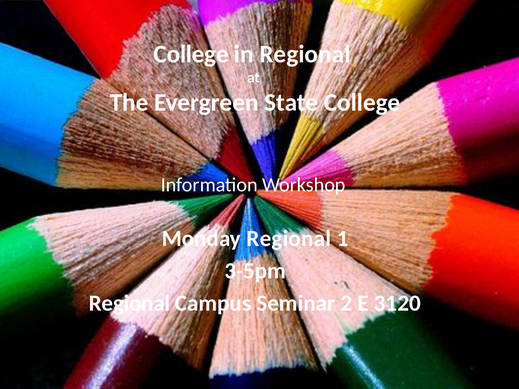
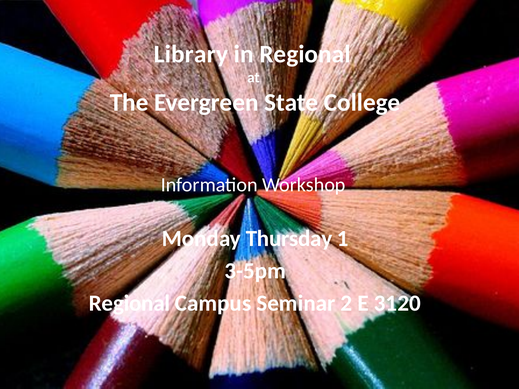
College at (191, 54): College -> Library
Monday Regional: Regional -> Thursday
